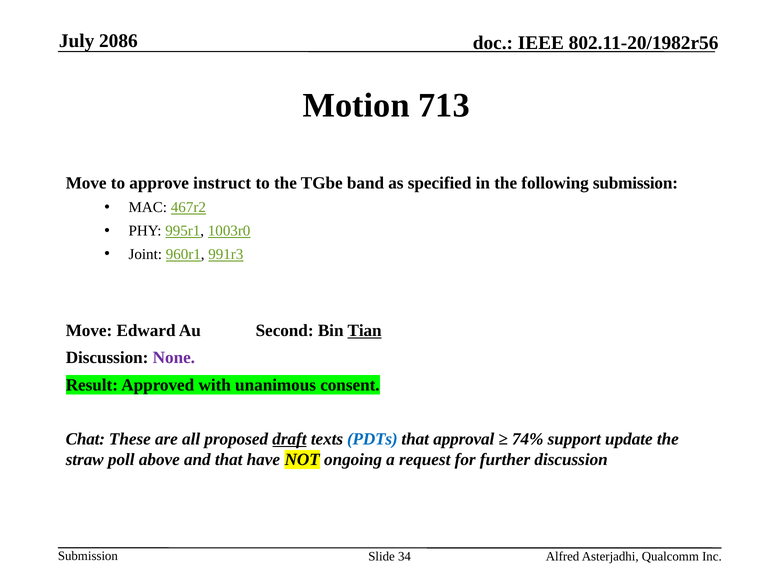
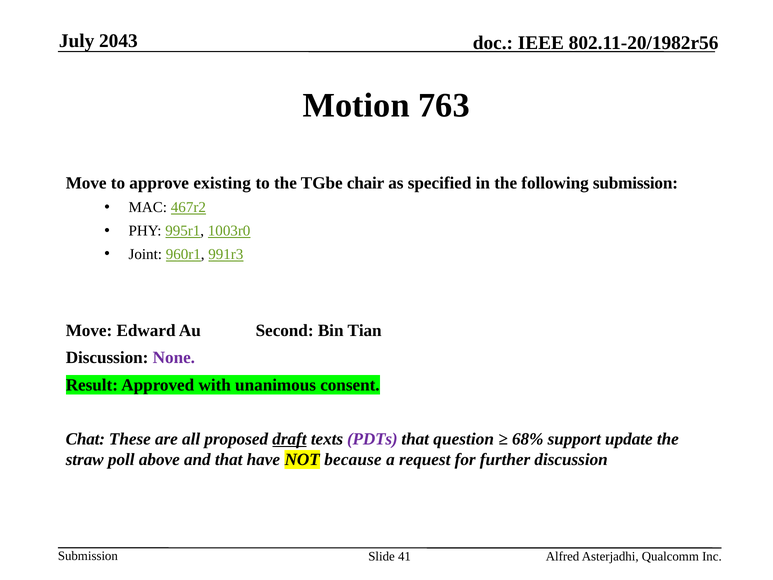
2086: 2086 -> 2043
713: 713 -> 763
instruct: instruct -> existing
band: band -> chair
Tian underline: present -> none
PDTs colour: blue -> purple
approval: approval -> question
74%: 74% -> 68%
ongoing: ongoing -> because
34: 34 -> 41
